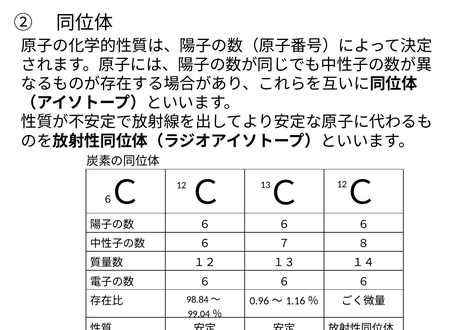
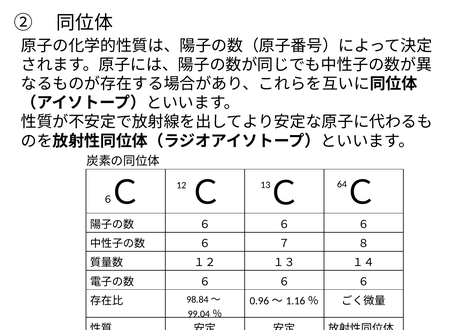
13 12: 12 -> 64
